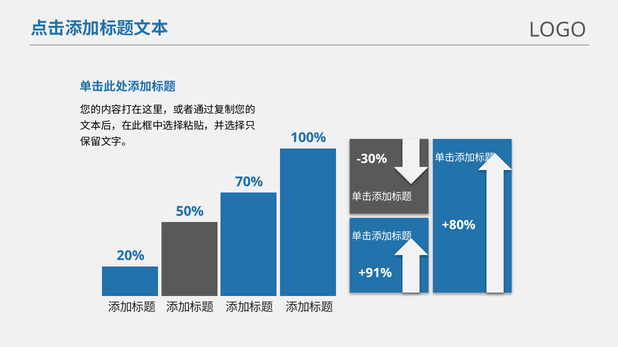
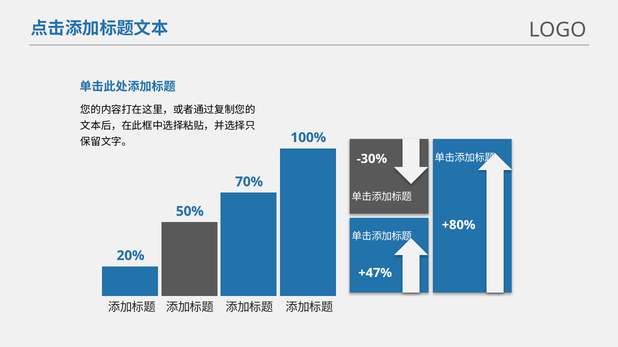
+91%: +91% -> +47%
